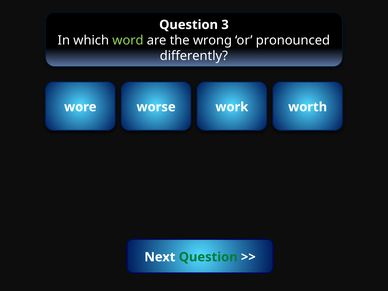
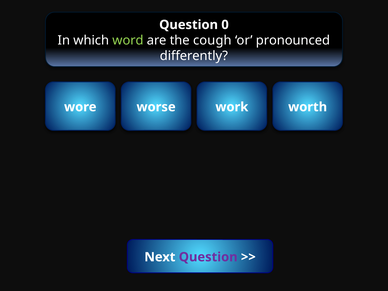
3: 3 -> 0
the wrong: wrong -> cough
Question at (208, 257) colour: green -> purple
